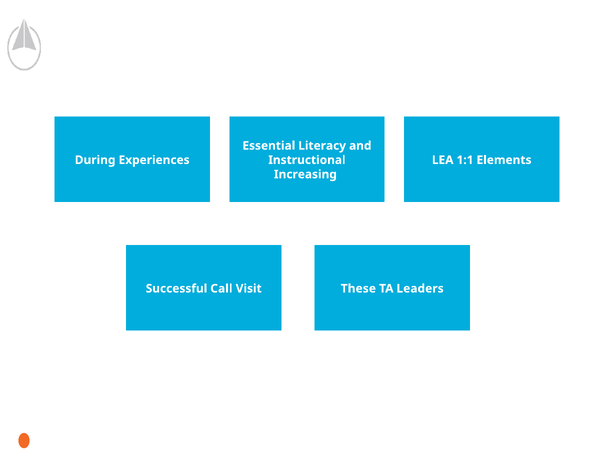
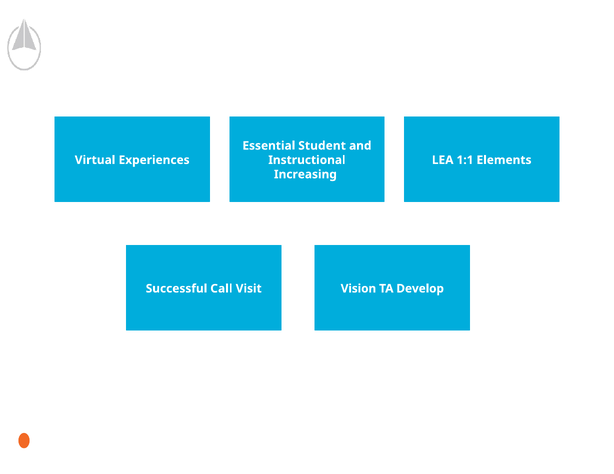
Literacy: Literacy -> Student
During: During -> Virtual
These: These -> Vision
Leaders: Leaders -> Develop
